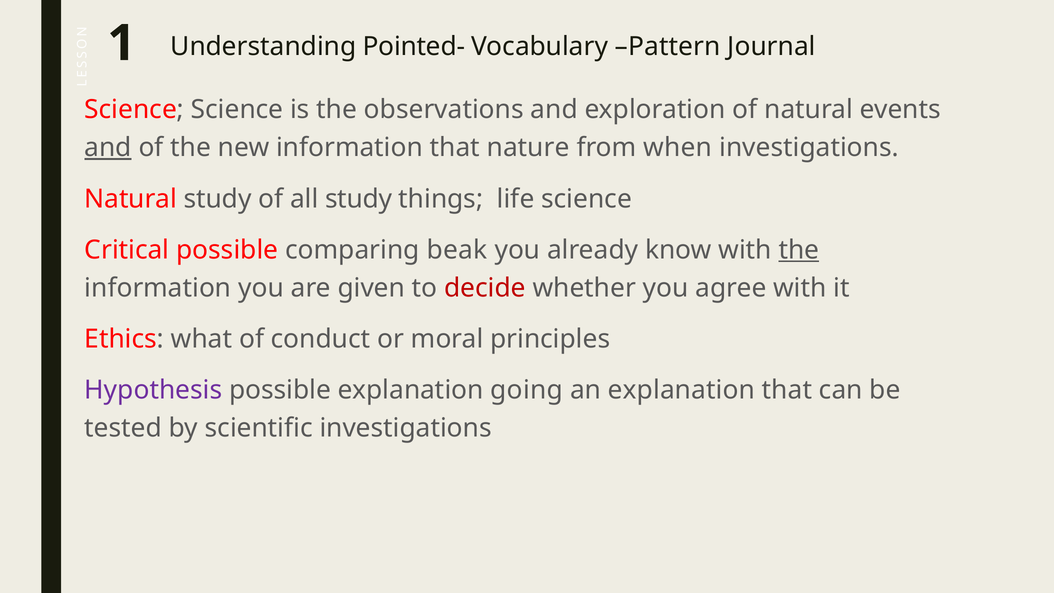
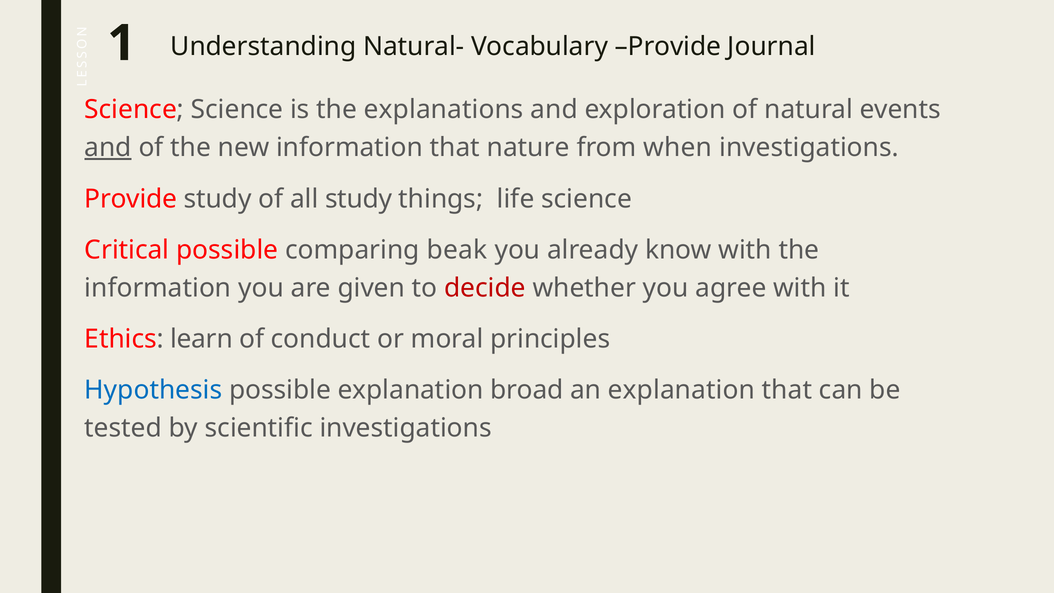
Pointed-: Pointed- -> Natural-
Vocabulary Pattern: Pattern -> Provide
observations: observations -> explanations
Natural at (131, 199): Natural -> Provide
the at (799, 250) underline: present -> none
what: what -> learn
Hypothesis colour: purple -> blue
going: going -> broad
